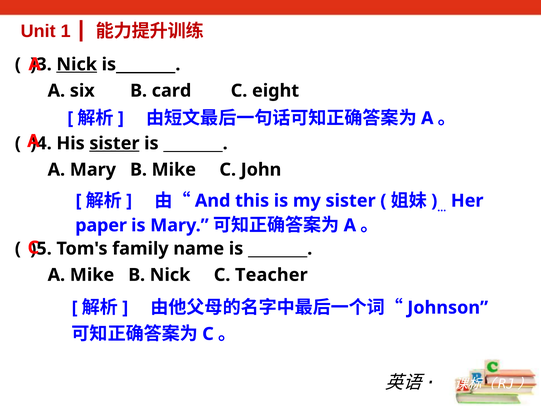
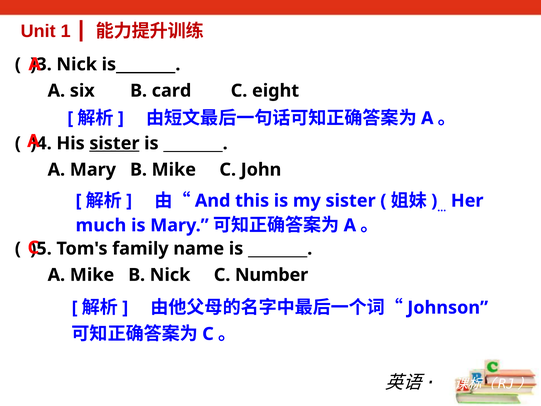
Nick at (77, 64) underline: present -> none
paper: paper -> much
Teacher: Teacher -> Number
